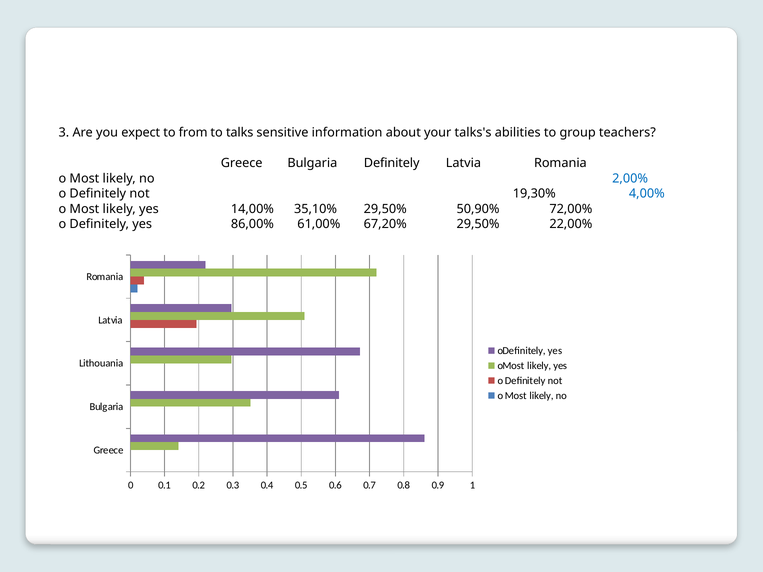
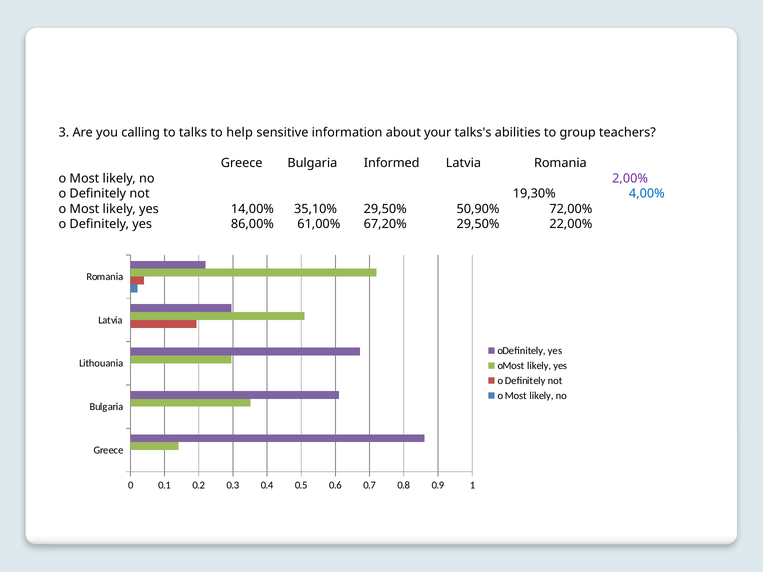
expect: expect -> calling
from: from -> talks
talks: talks -> help
Bulgaria Definitely: Definitely -> Informed
2,00% colour: blue -> purple
